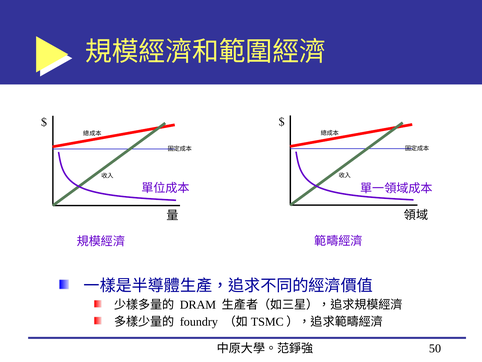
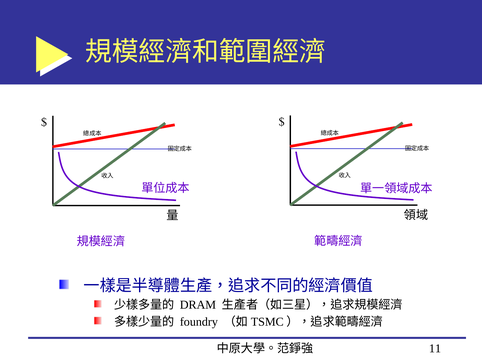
50: 50 -> 11
